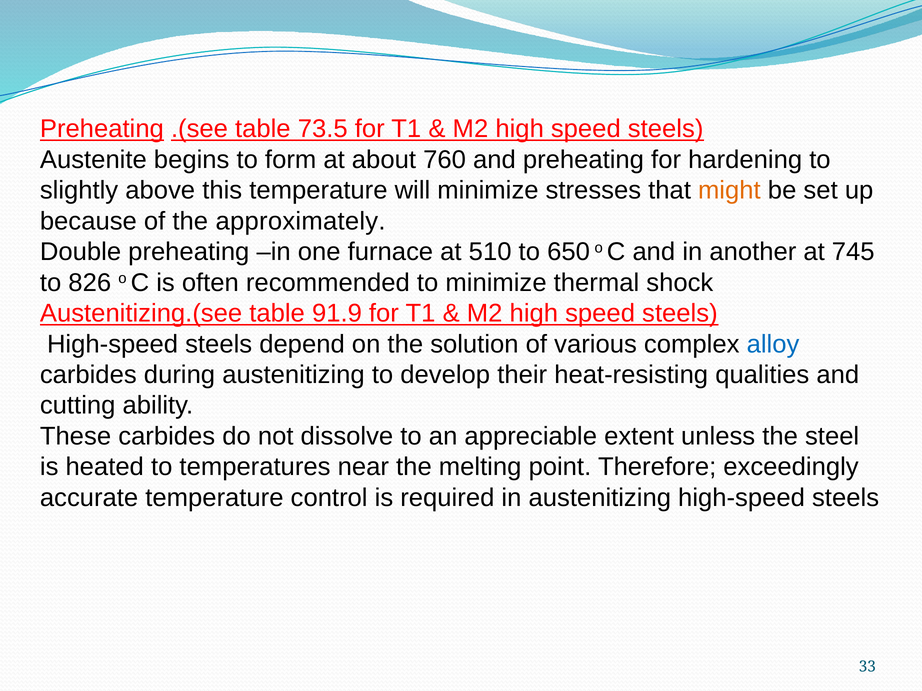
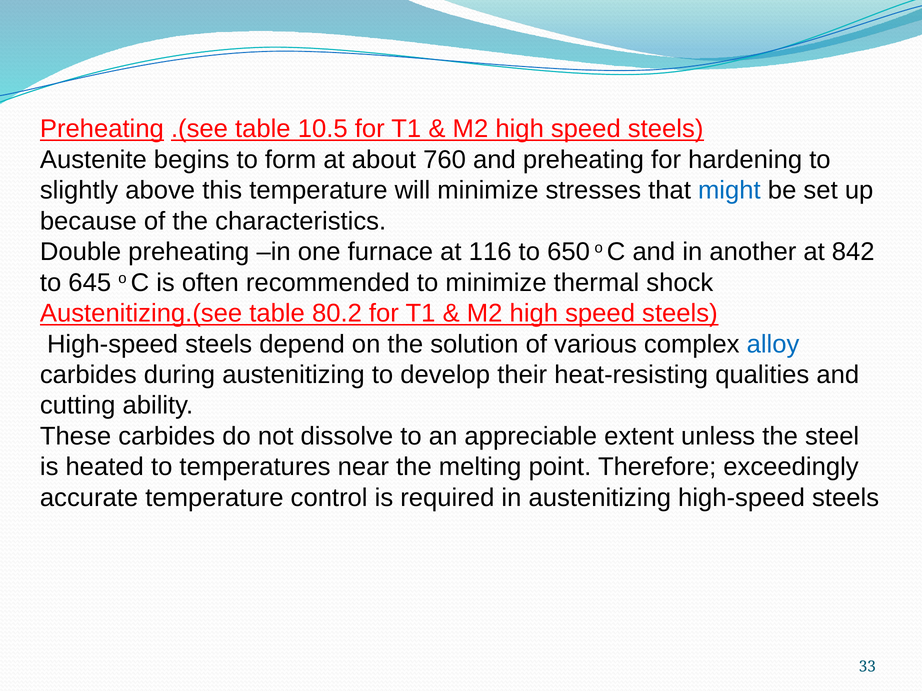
73.5: 73.5 -> 10.5
might colour: orange -> blue
approximately: approximately -> characteristics
510: 510 -> 116
745: 745 -> 842
826: 826 -> 645
91.9: 91.9 -> 80.2
